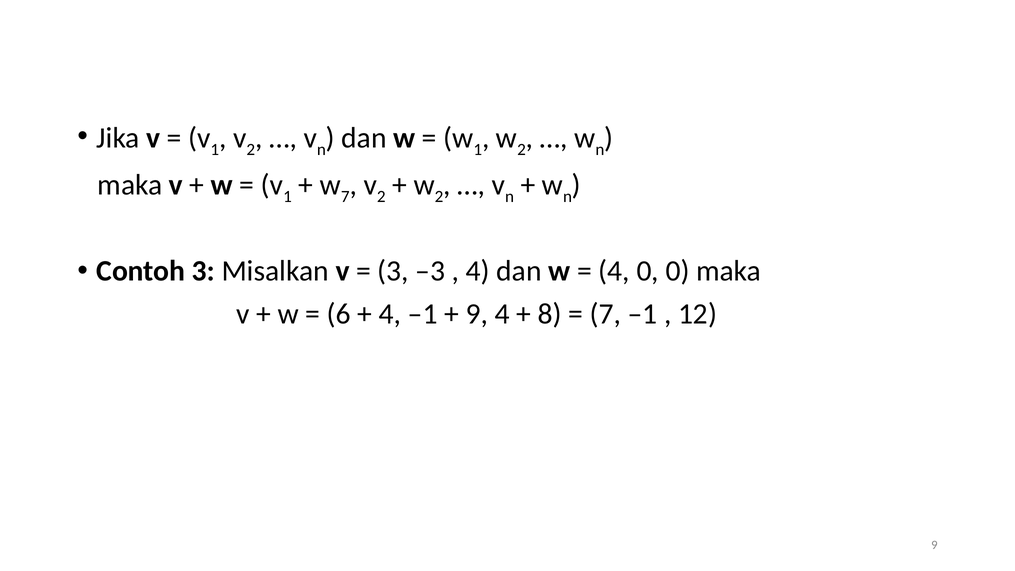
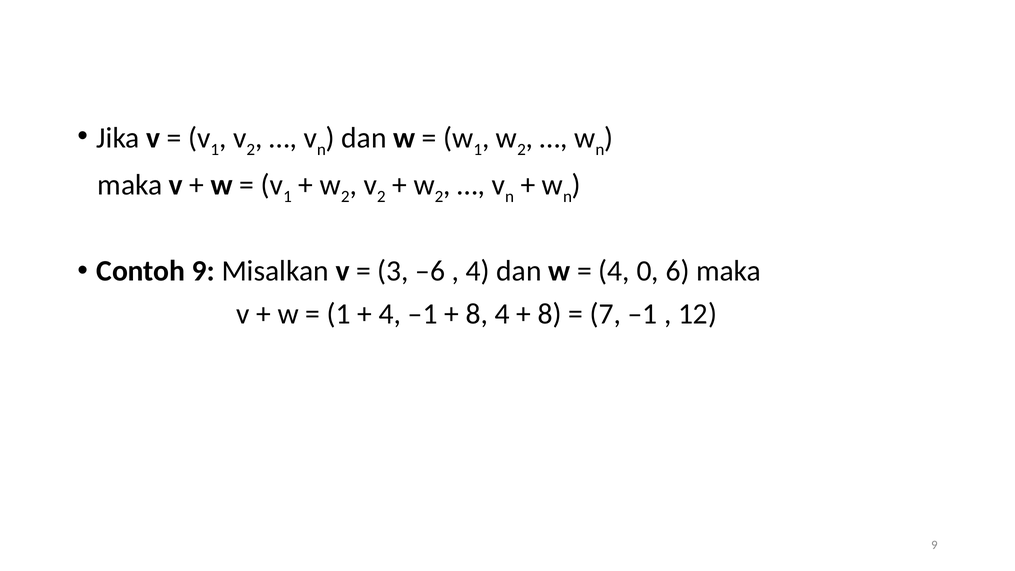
7 at (345, 197): 7 -> 2
Contoh 3: 3 -> 9
–3: –3 -> –6
0 0: 0 -> 6
6 at (339, 314): 6 -> 1
9 at (477, 314): 9 -> 8
